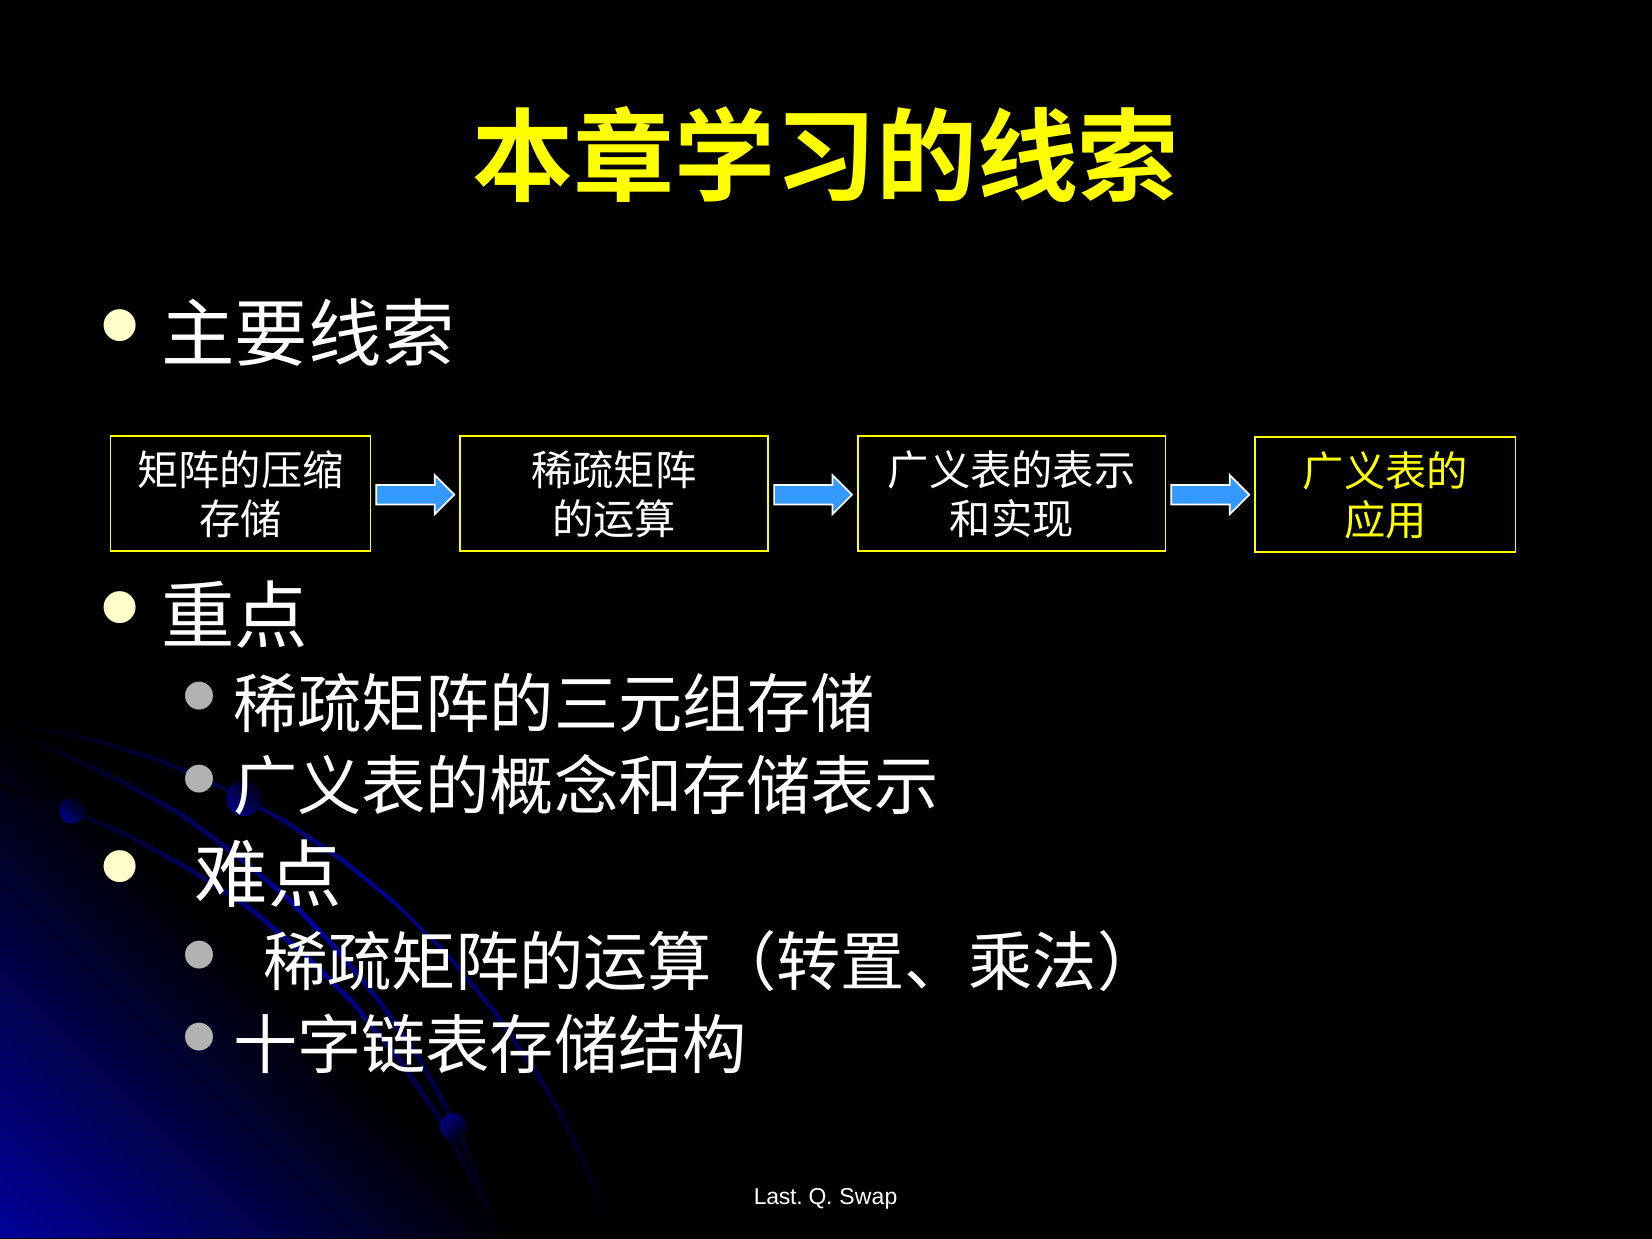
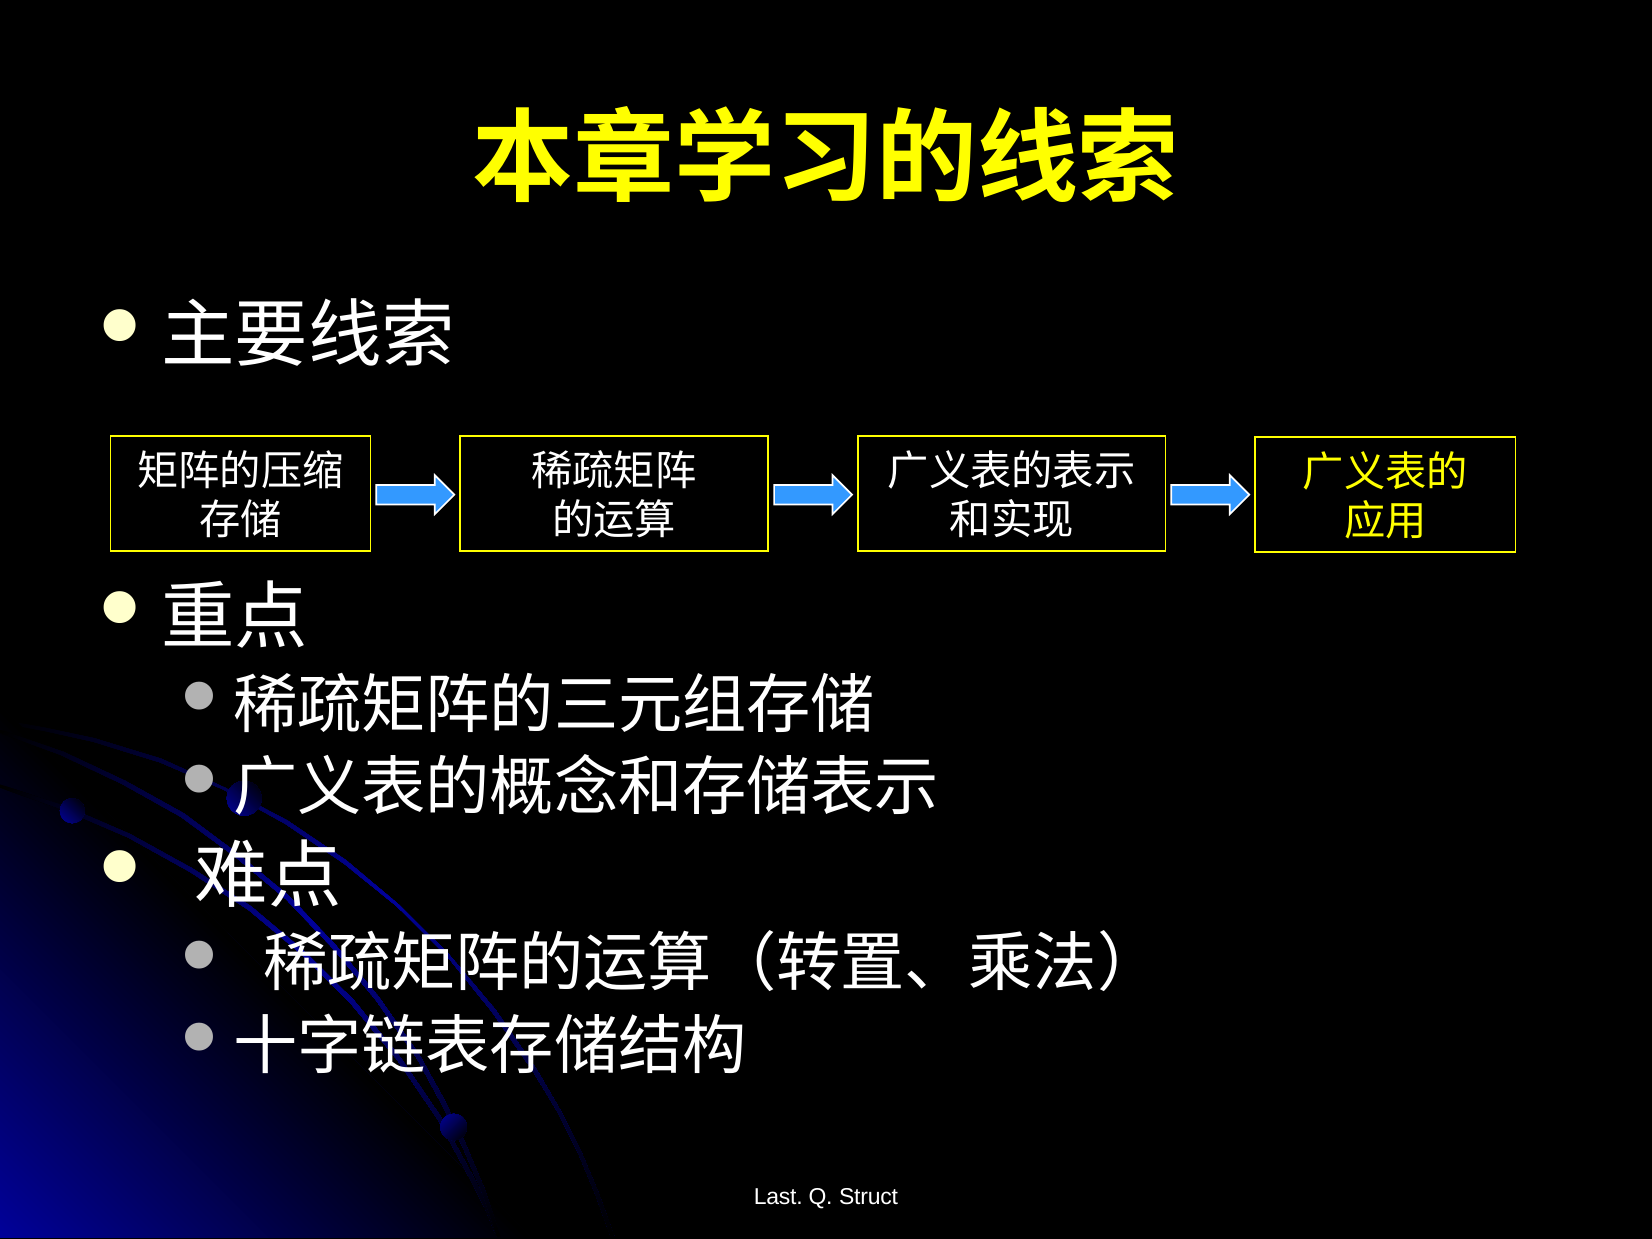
Swap: Swap -> Struct
